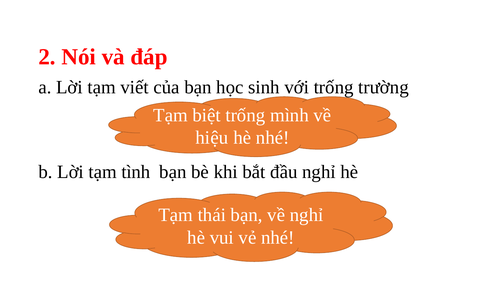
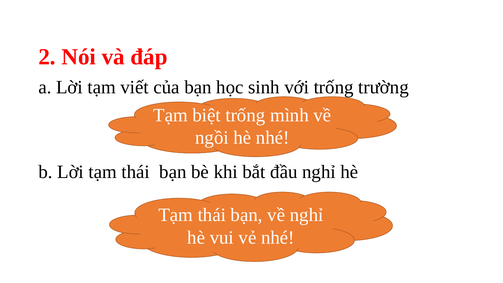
hiệu: hiệu -> ngồi
Lời tạm tình: tình -> thái
